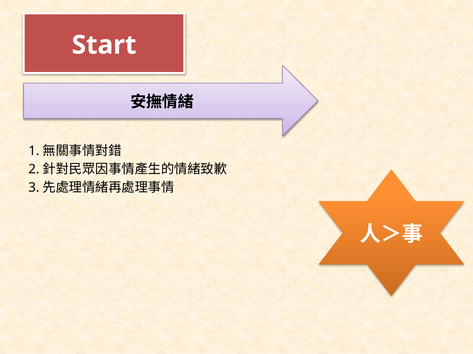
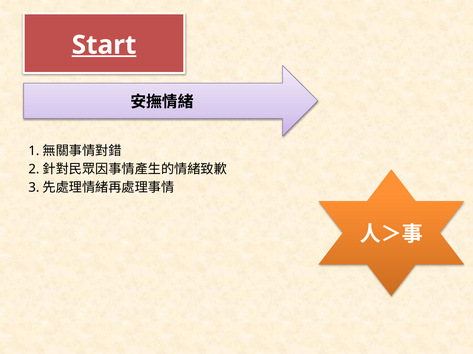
Start underline: none -> present
